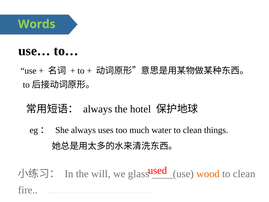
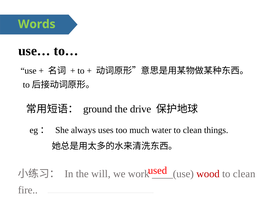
always at (98, 109): always -> ground
hotel: hotel -> drive
glass: glass -> work
wood colour: orange -> red
